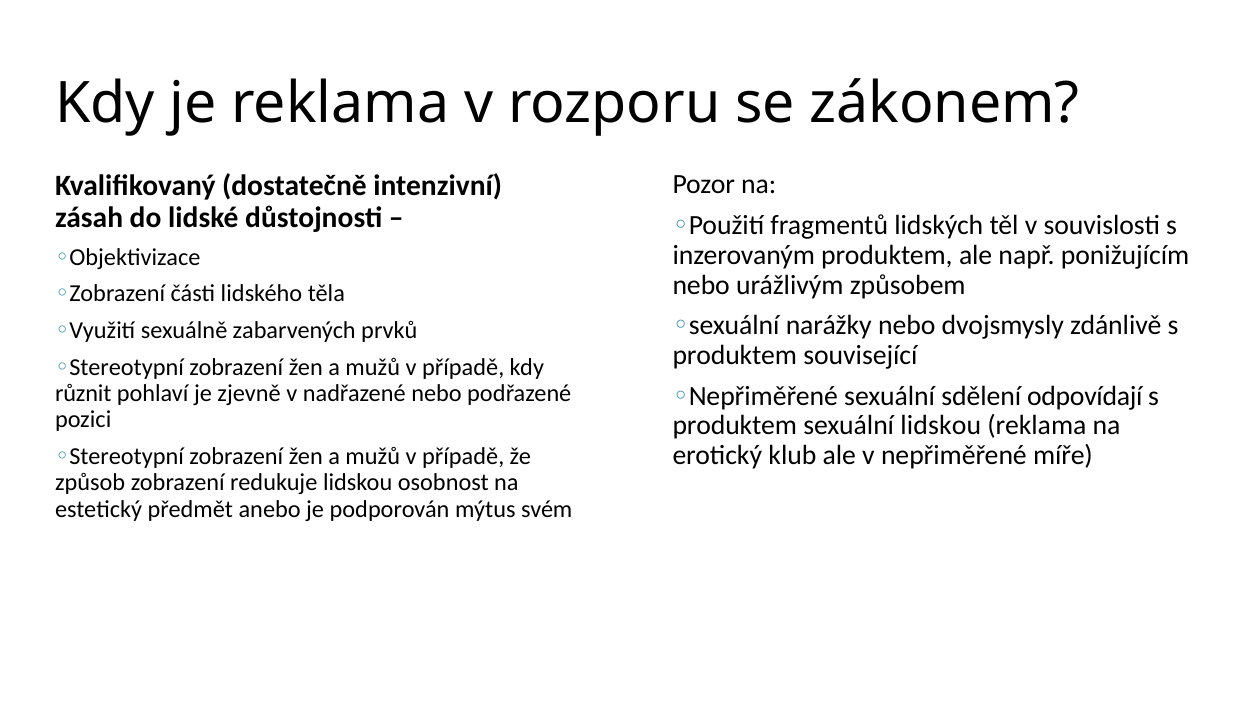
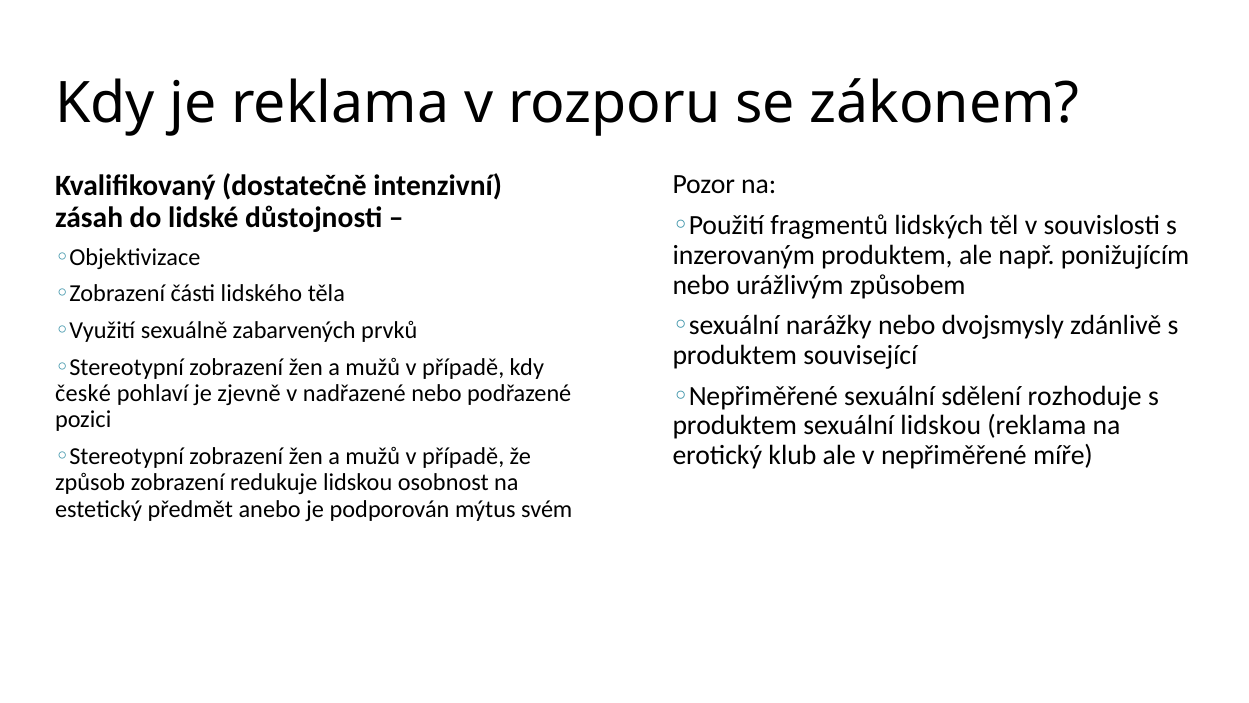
různit: různit -> české
odpovídají: odpovídají -> rozhoduje
